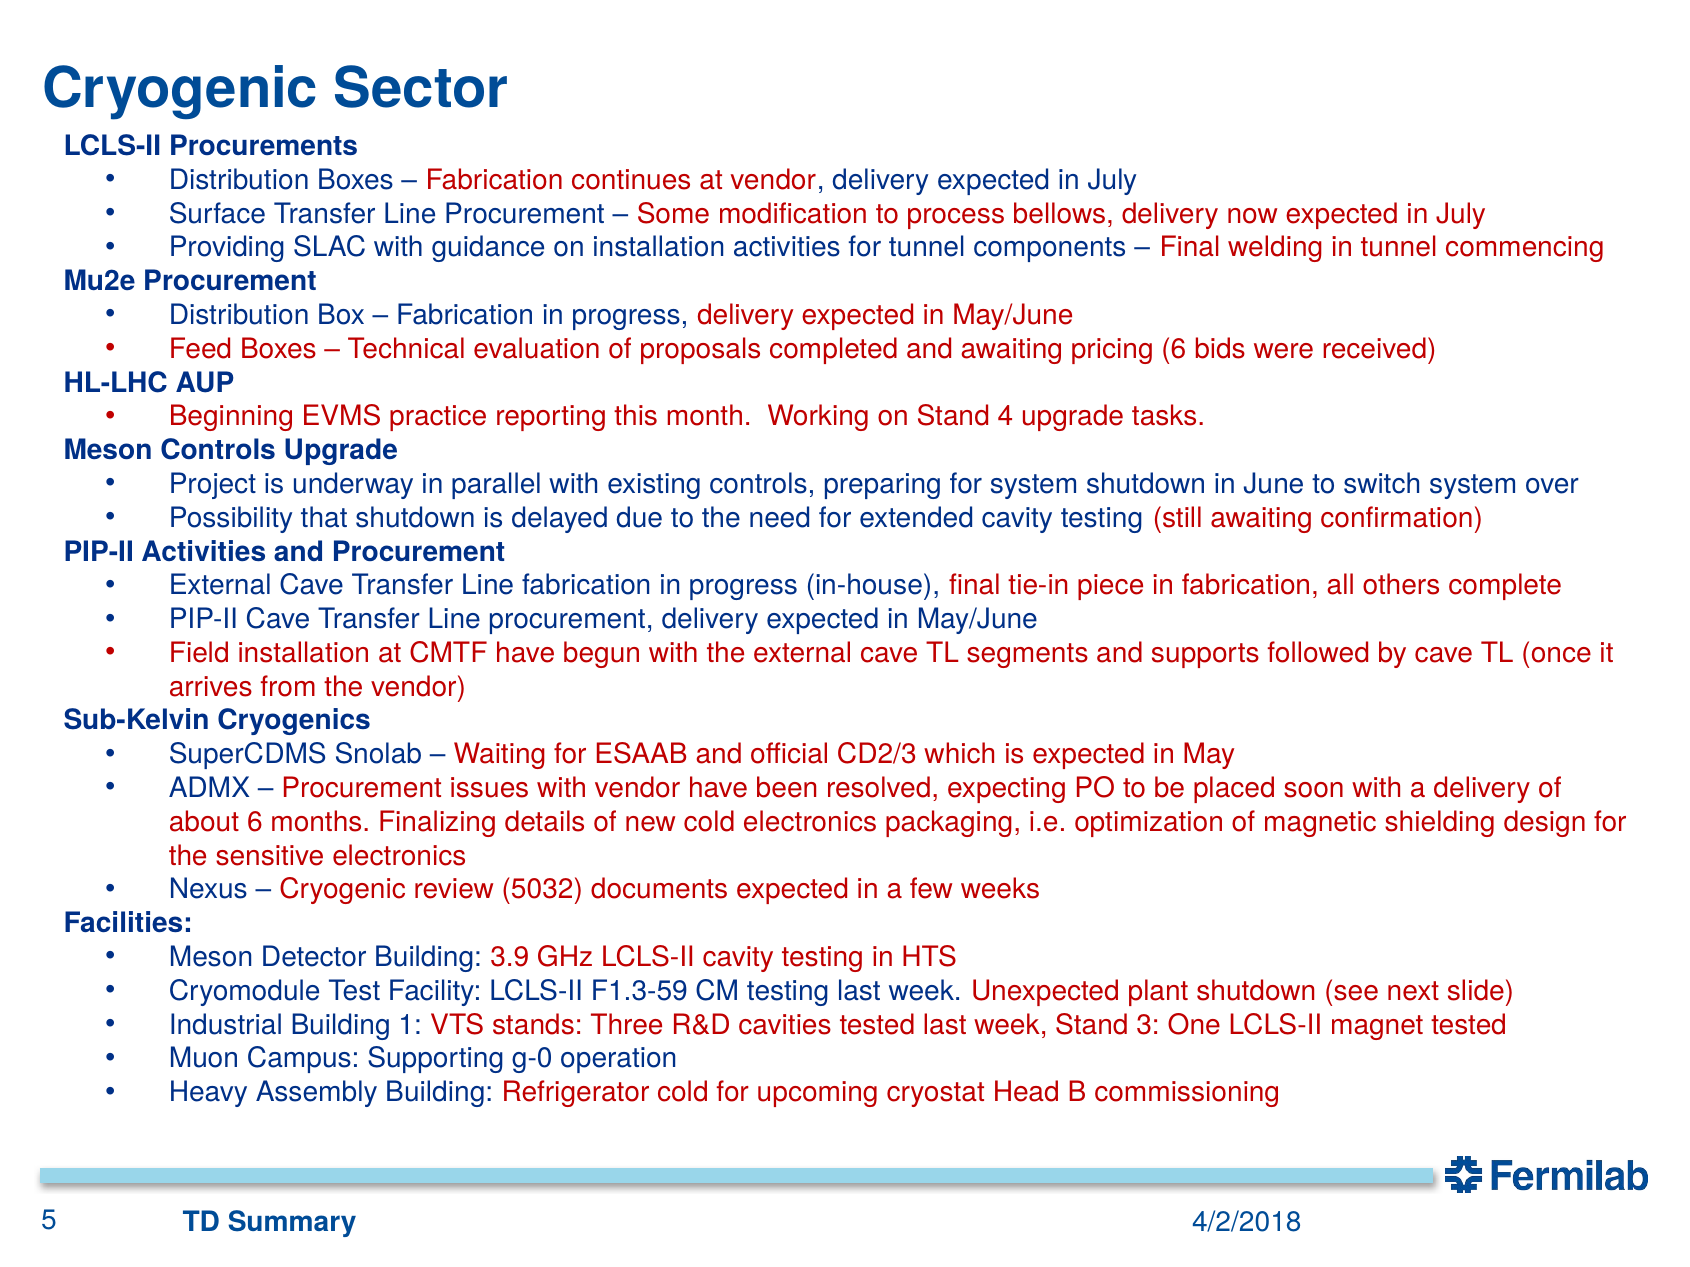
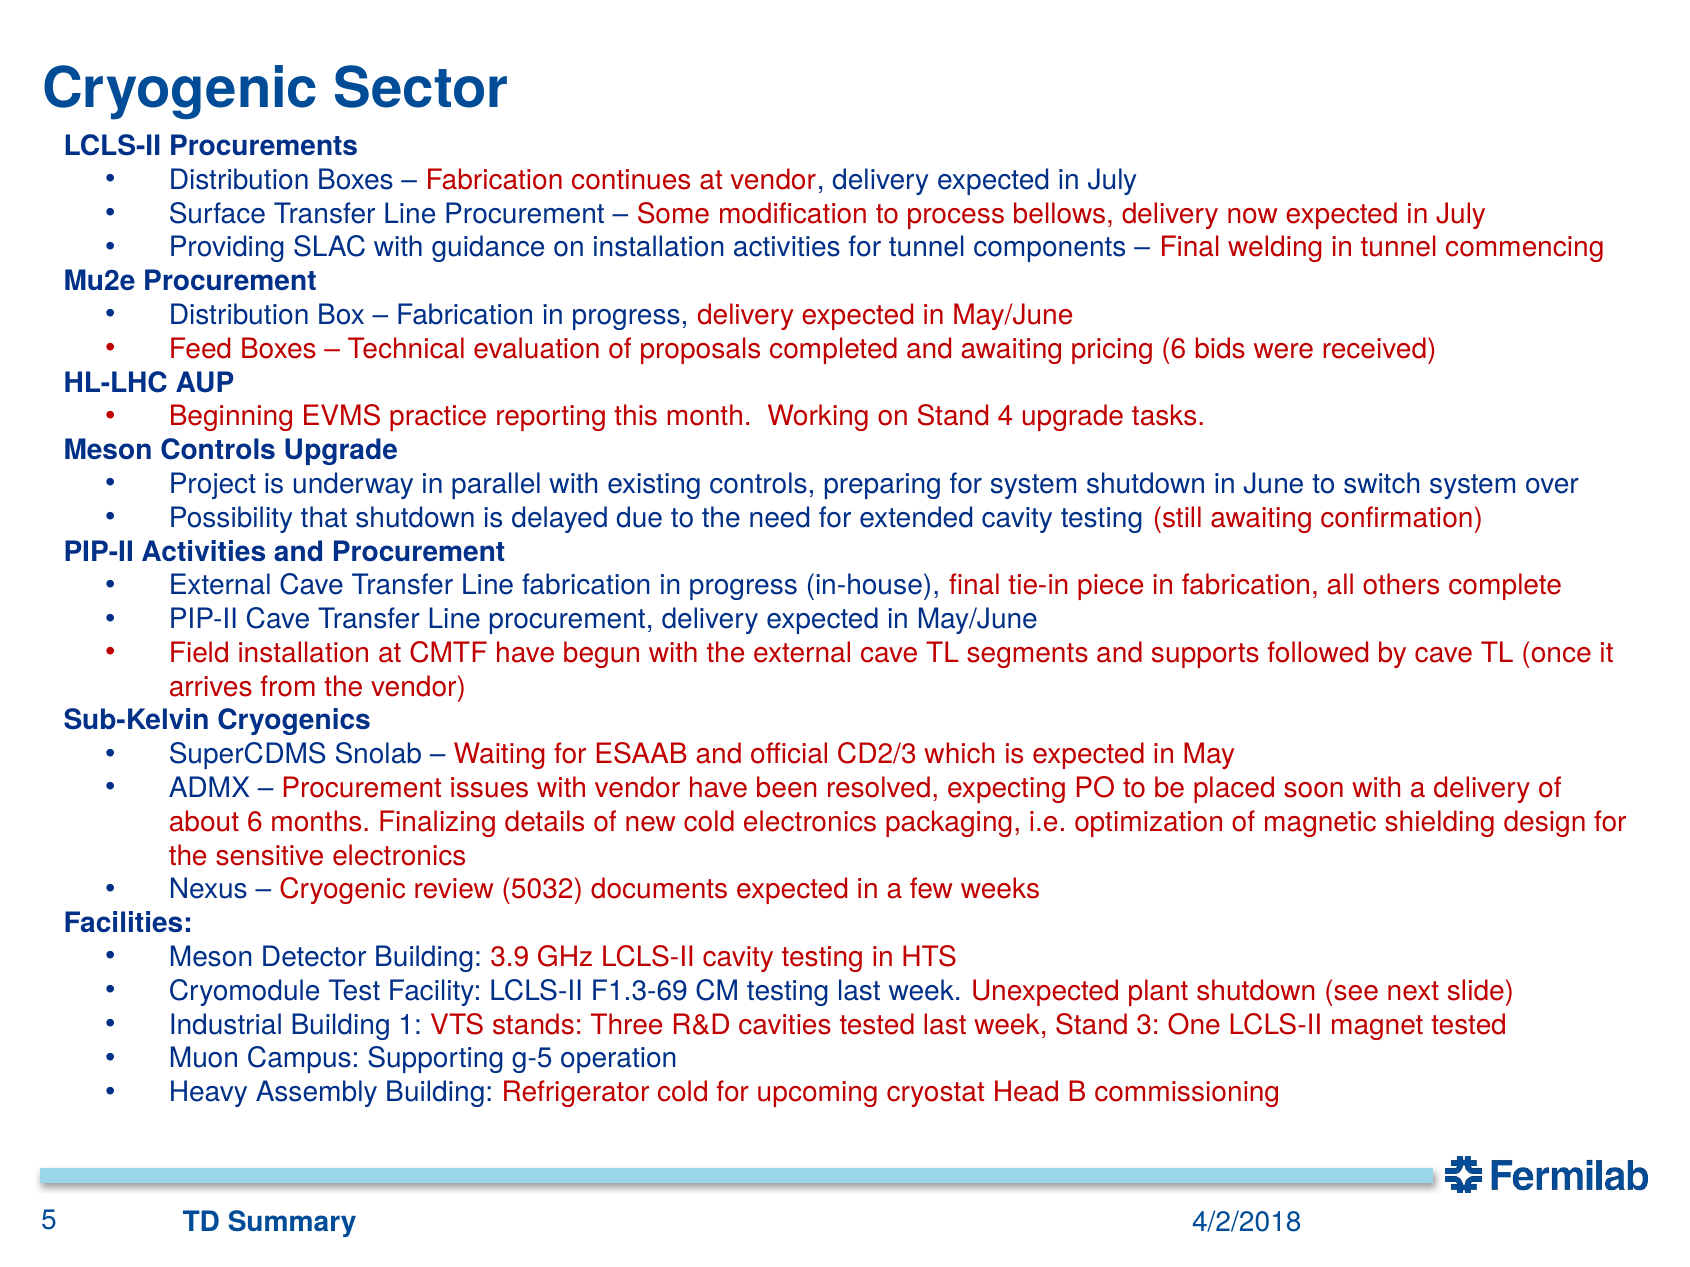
F1.3-59: F1.3-59 -> F1.3-69
g-0: g-0 -> g-5
